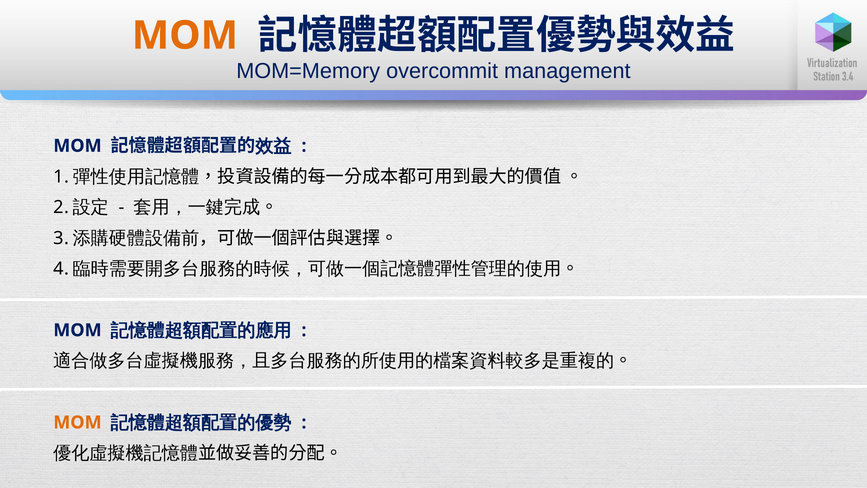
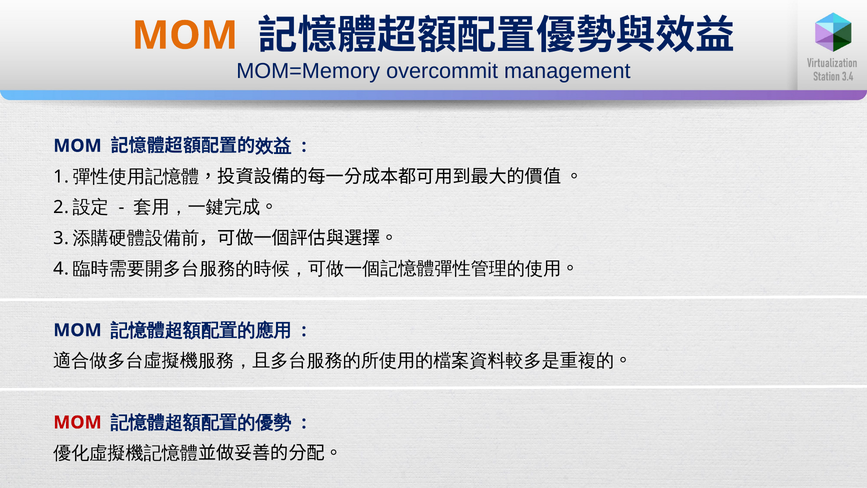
MOM at (77, 422) colour: orange -> red
